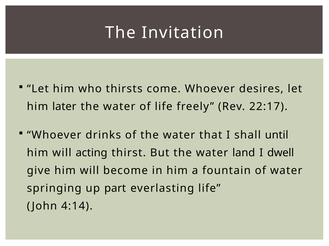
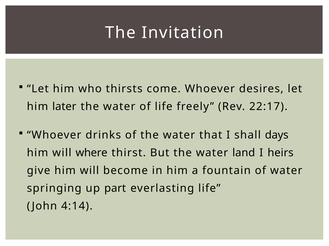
until: until -> days
acting: acting -> where
dwell: dwell -> heirs
